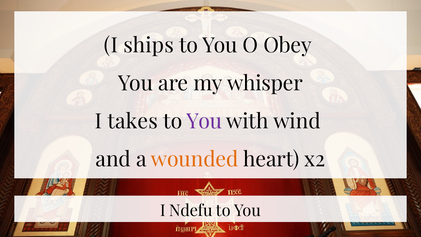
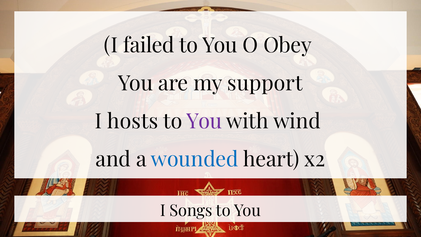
ships: ships -> failed
whisper: whisper -> support
takes: takes -> hosts
wounded colour: orange -> blue
Ndefu: Ndefu -> Songs
